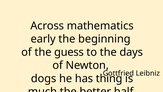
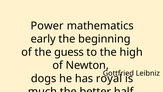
Across: Across -> Power
days: days -> high
thing: thing -> royal
